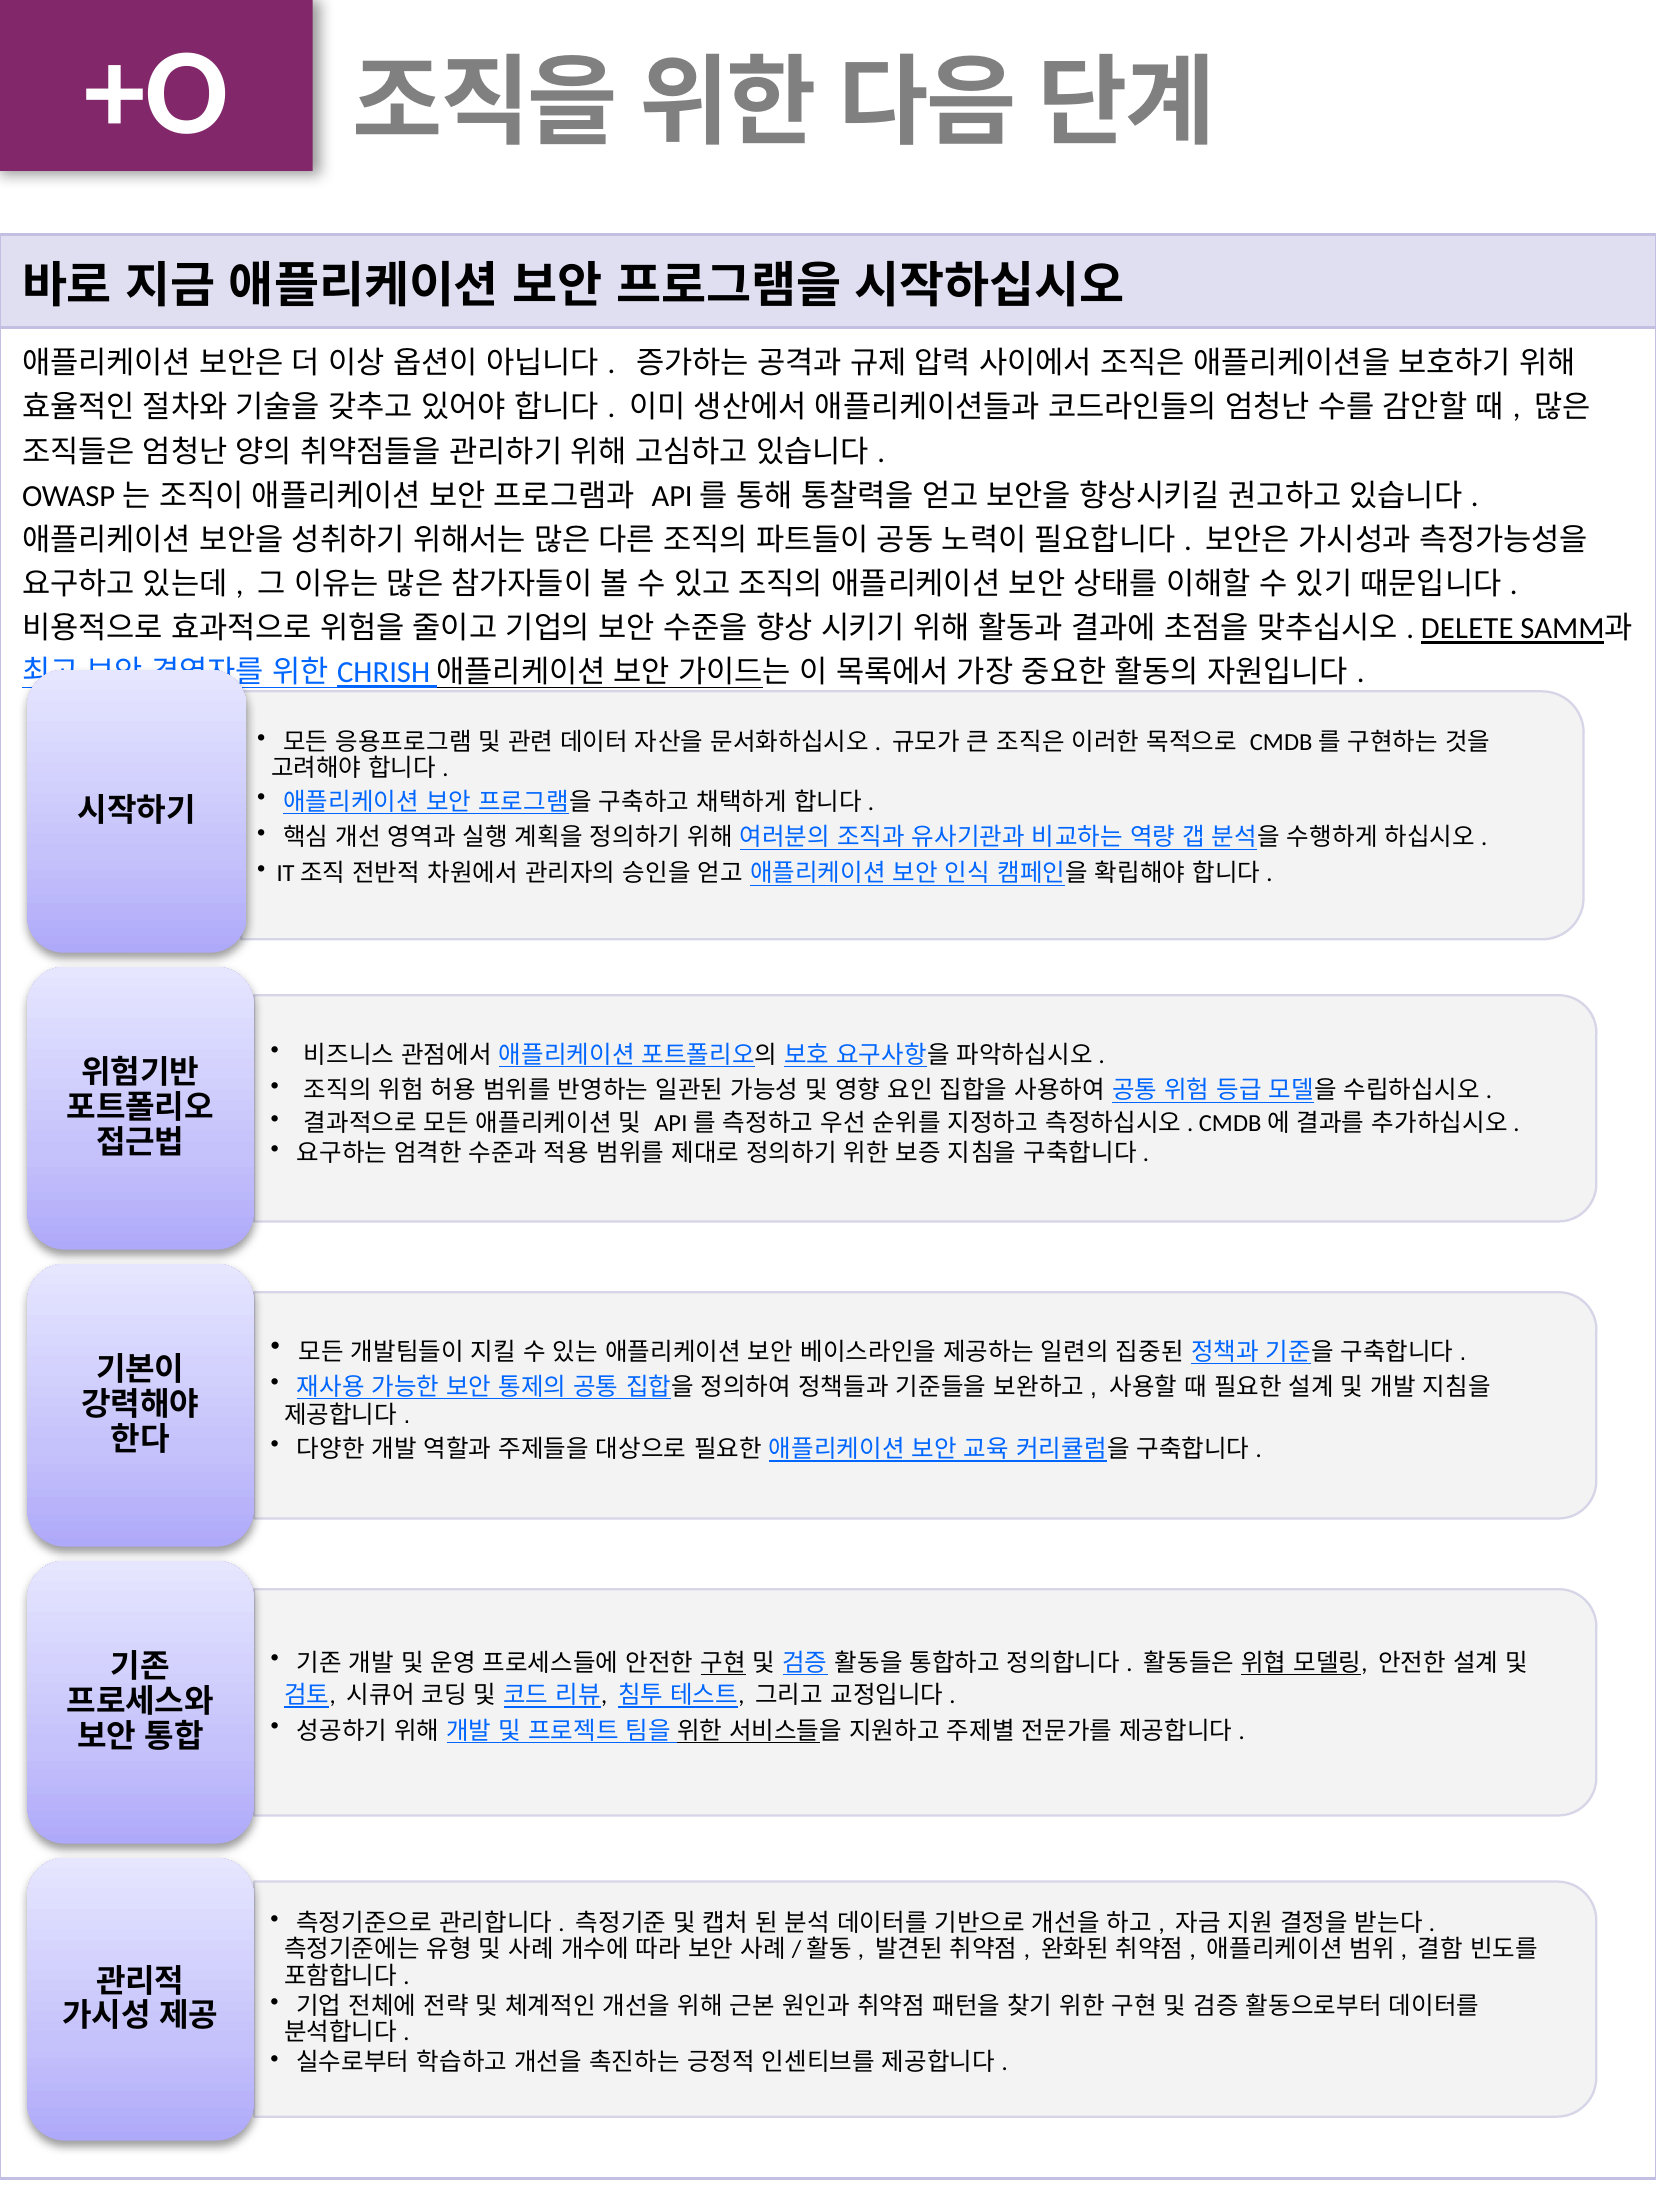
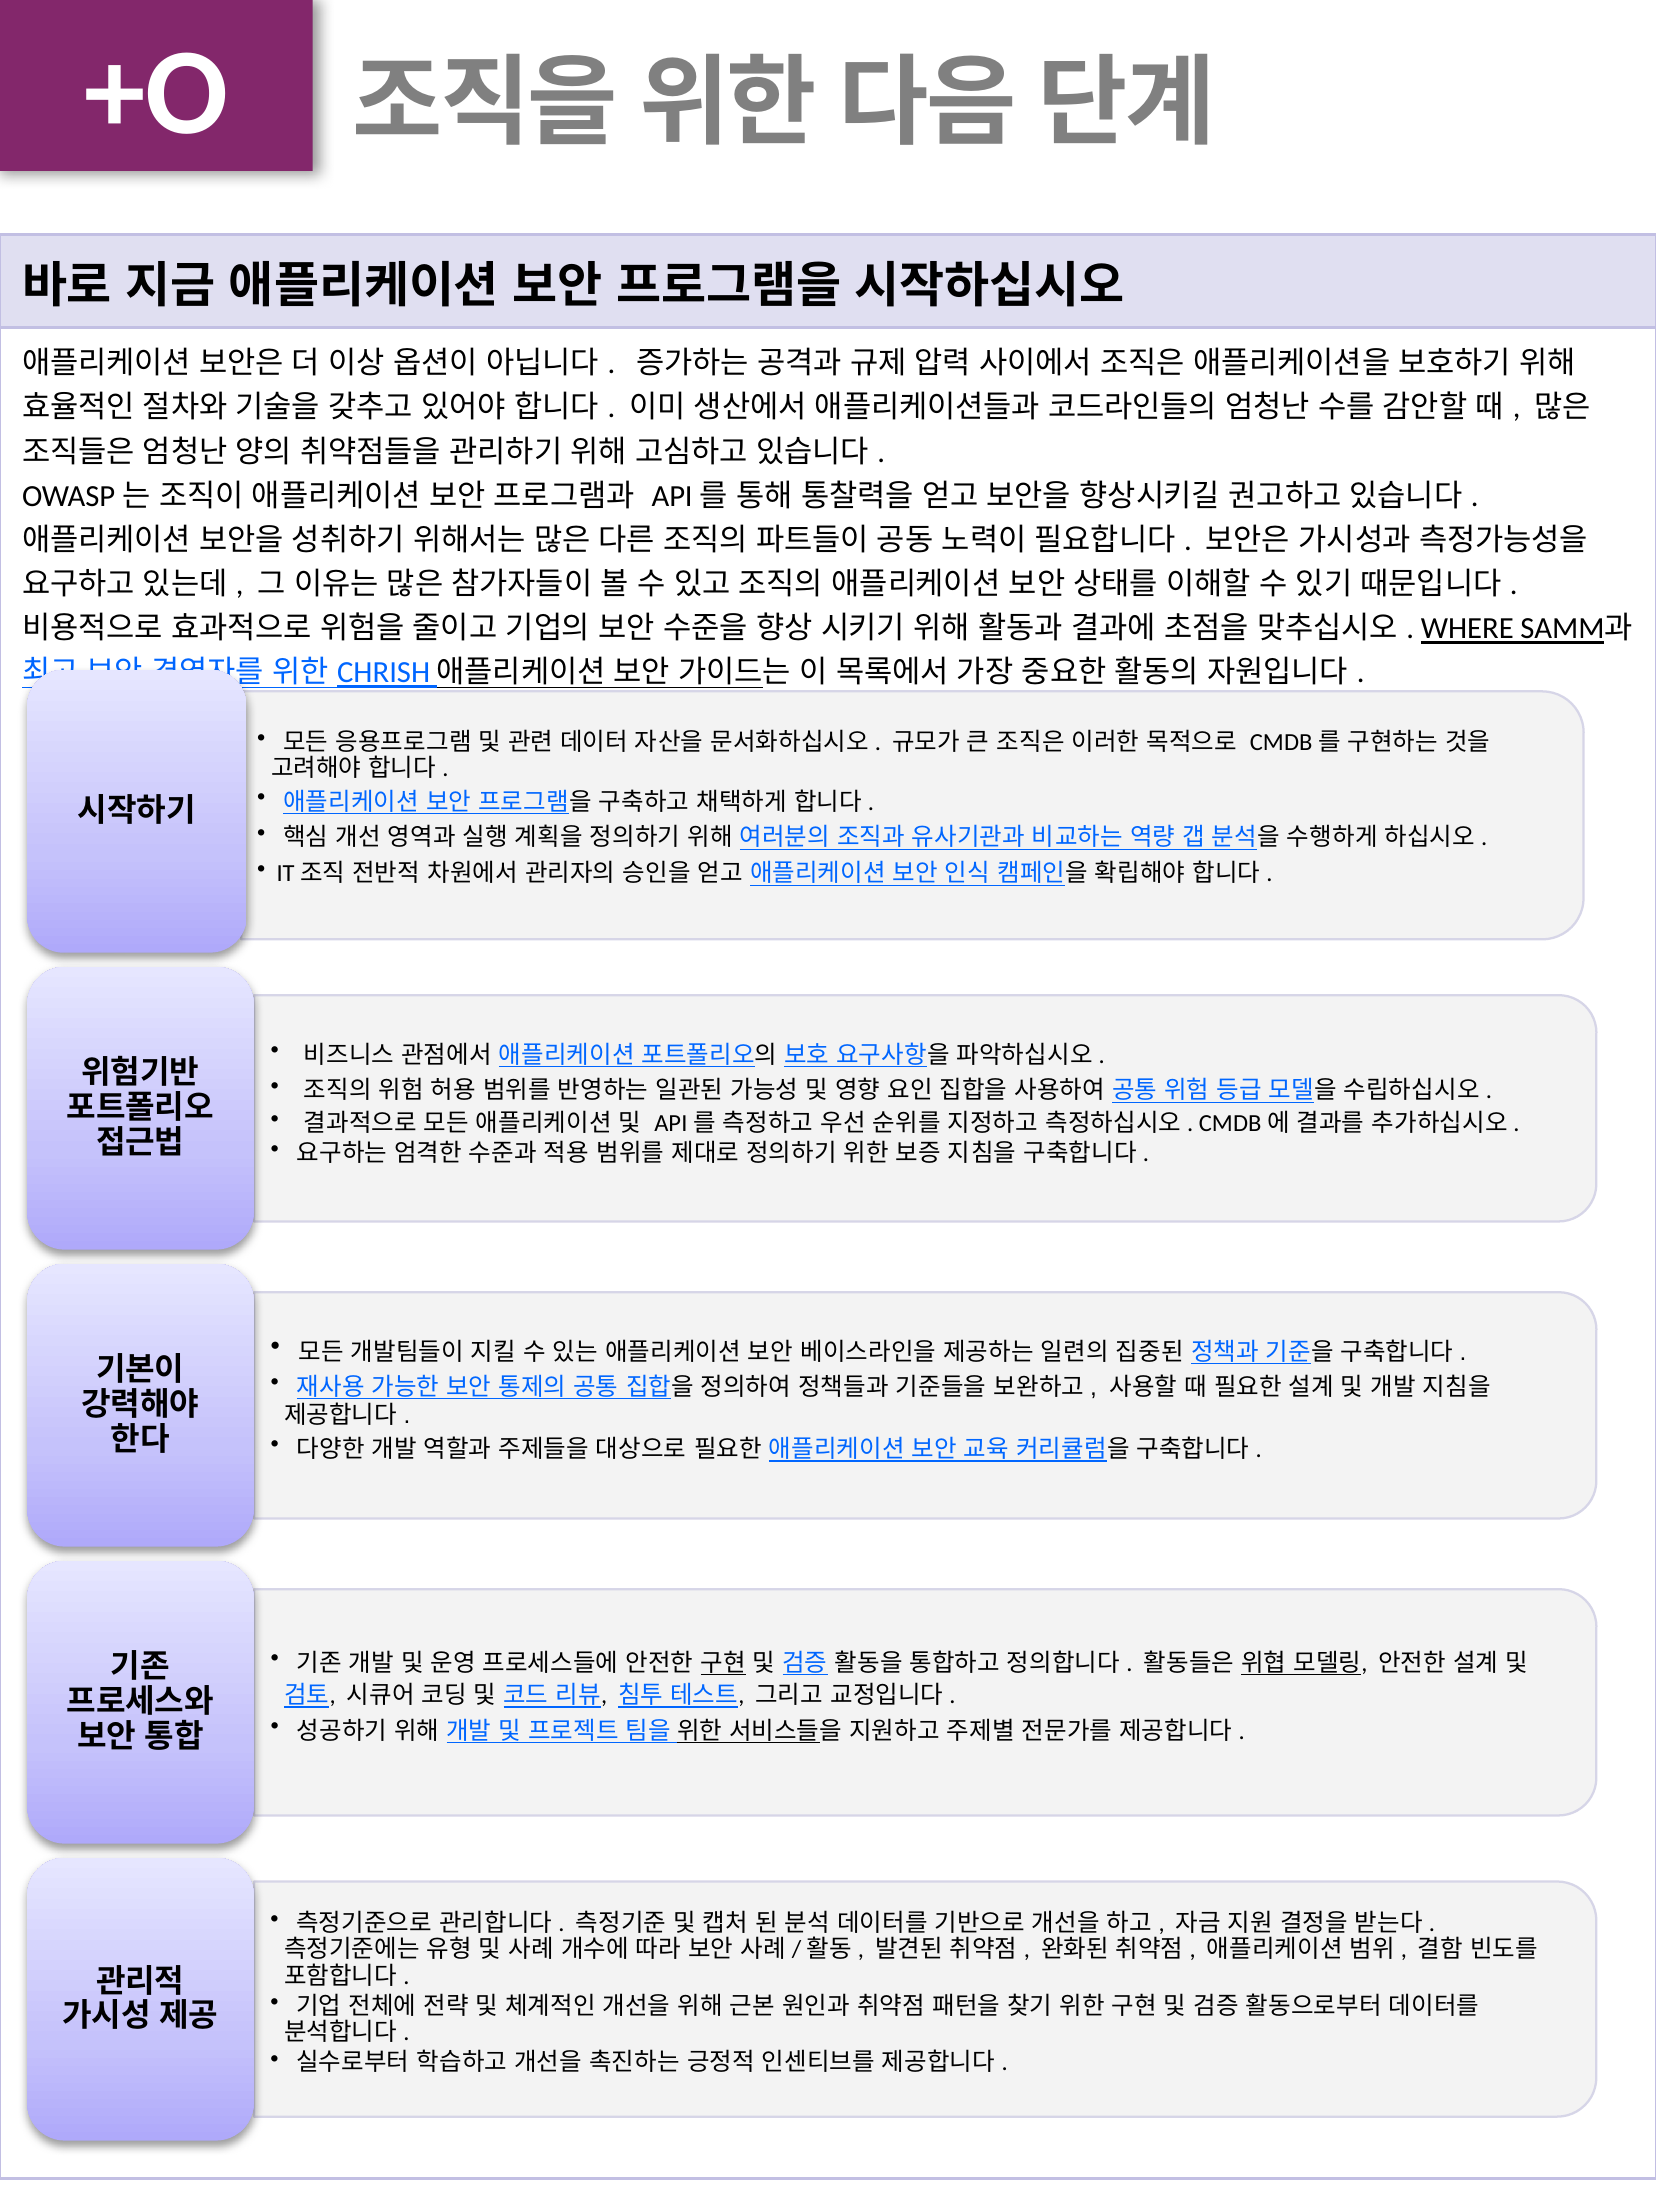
DELETE: DELETE -> WHERE
